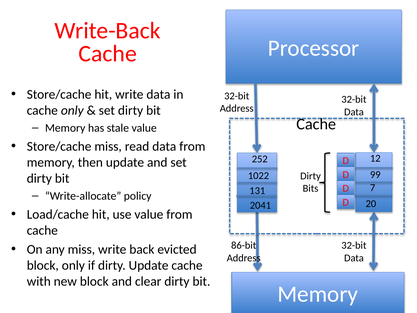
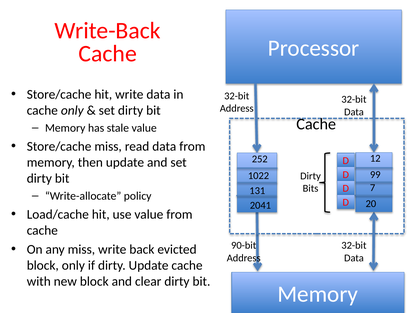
86-bit: 86-bit -> 90-bit
